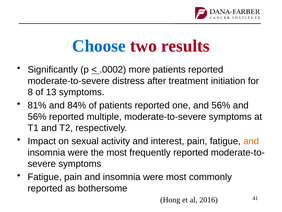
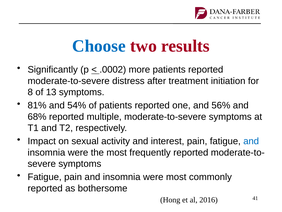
84%: 84% -> 54%
56% at (37, 116): 56% -> 68%
and at (251, 141) colour: orange -> blue
